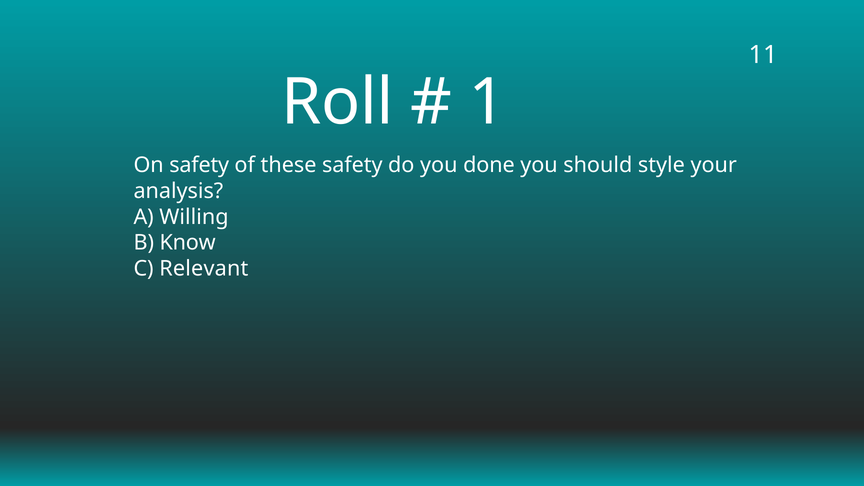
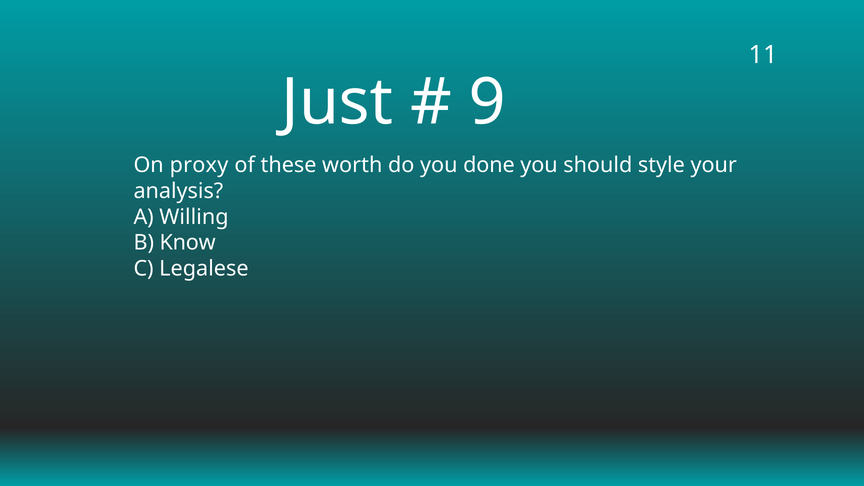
Roll: Roll -> Just
1: 1 -> 9
On safety: safety -> proxy
these safety: safety -> worth
Relevant: Relevant -> Legalese
